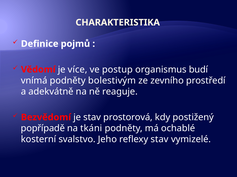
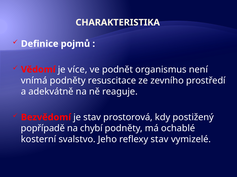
postup: postup -> podnět
budí: budí -> není
bolestivým: bolestivým -> resuscitace
tkáni: tkáni -> chybí
